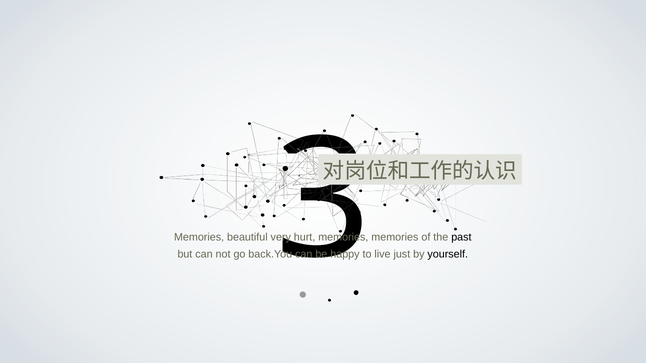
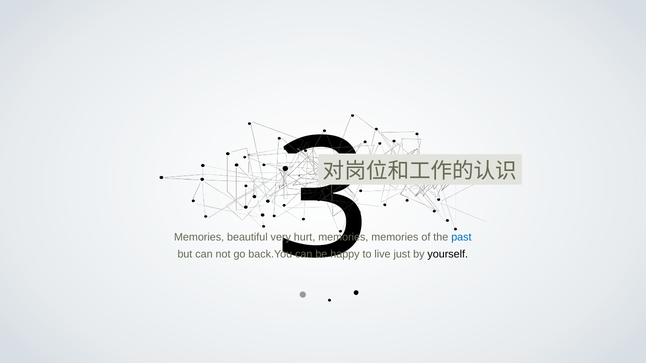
past colour: black -> blue
